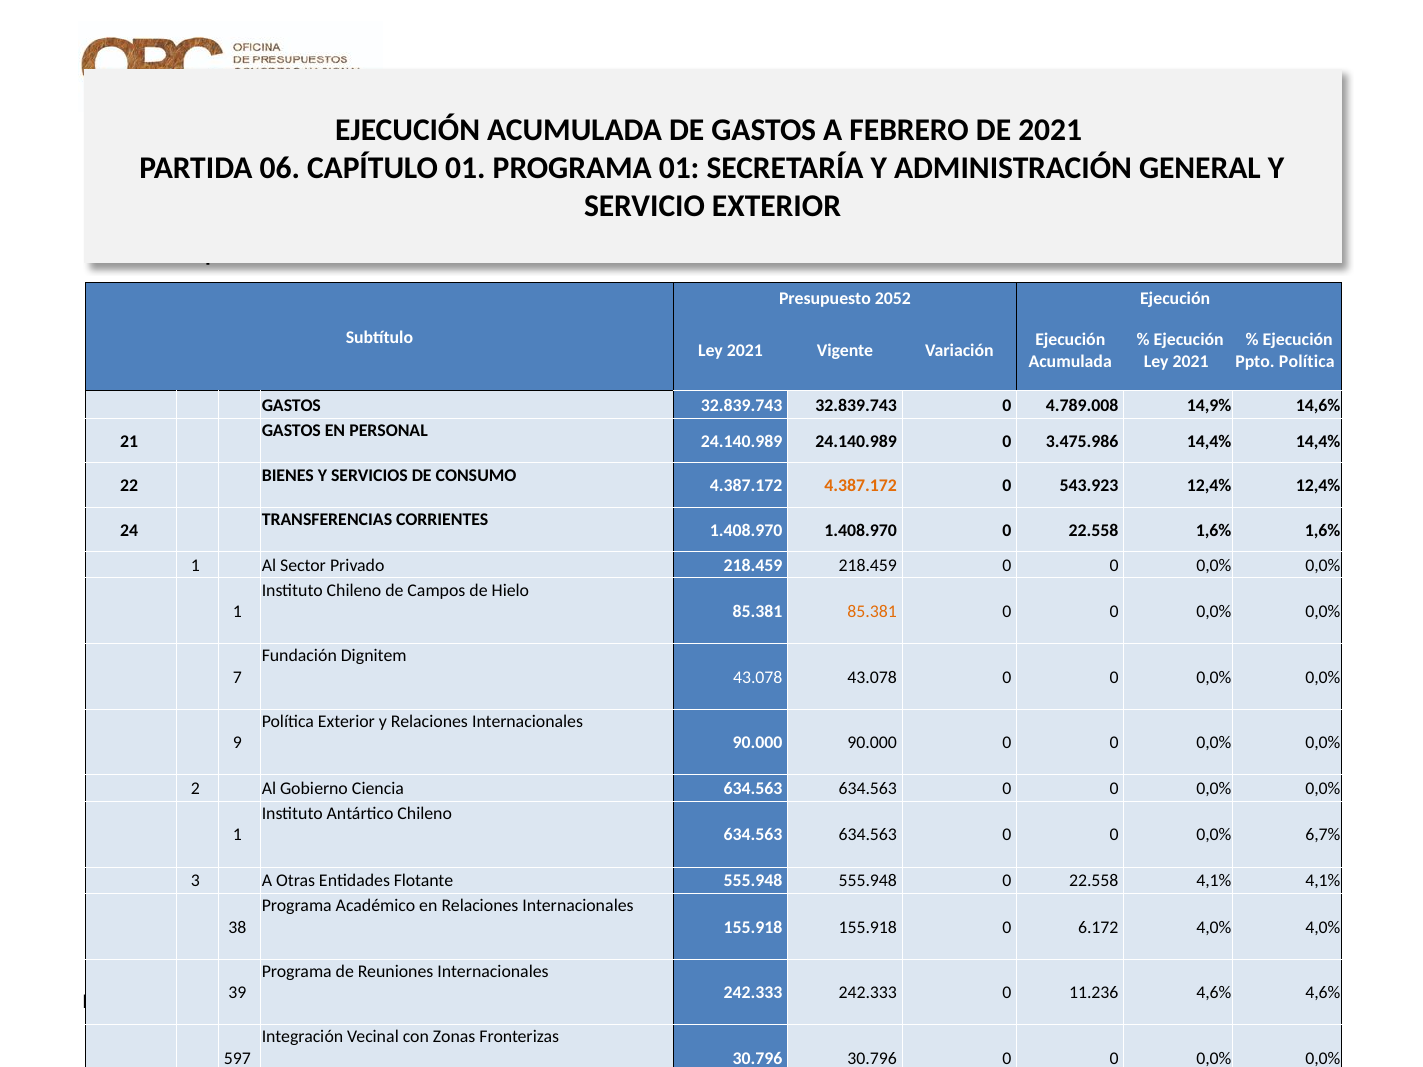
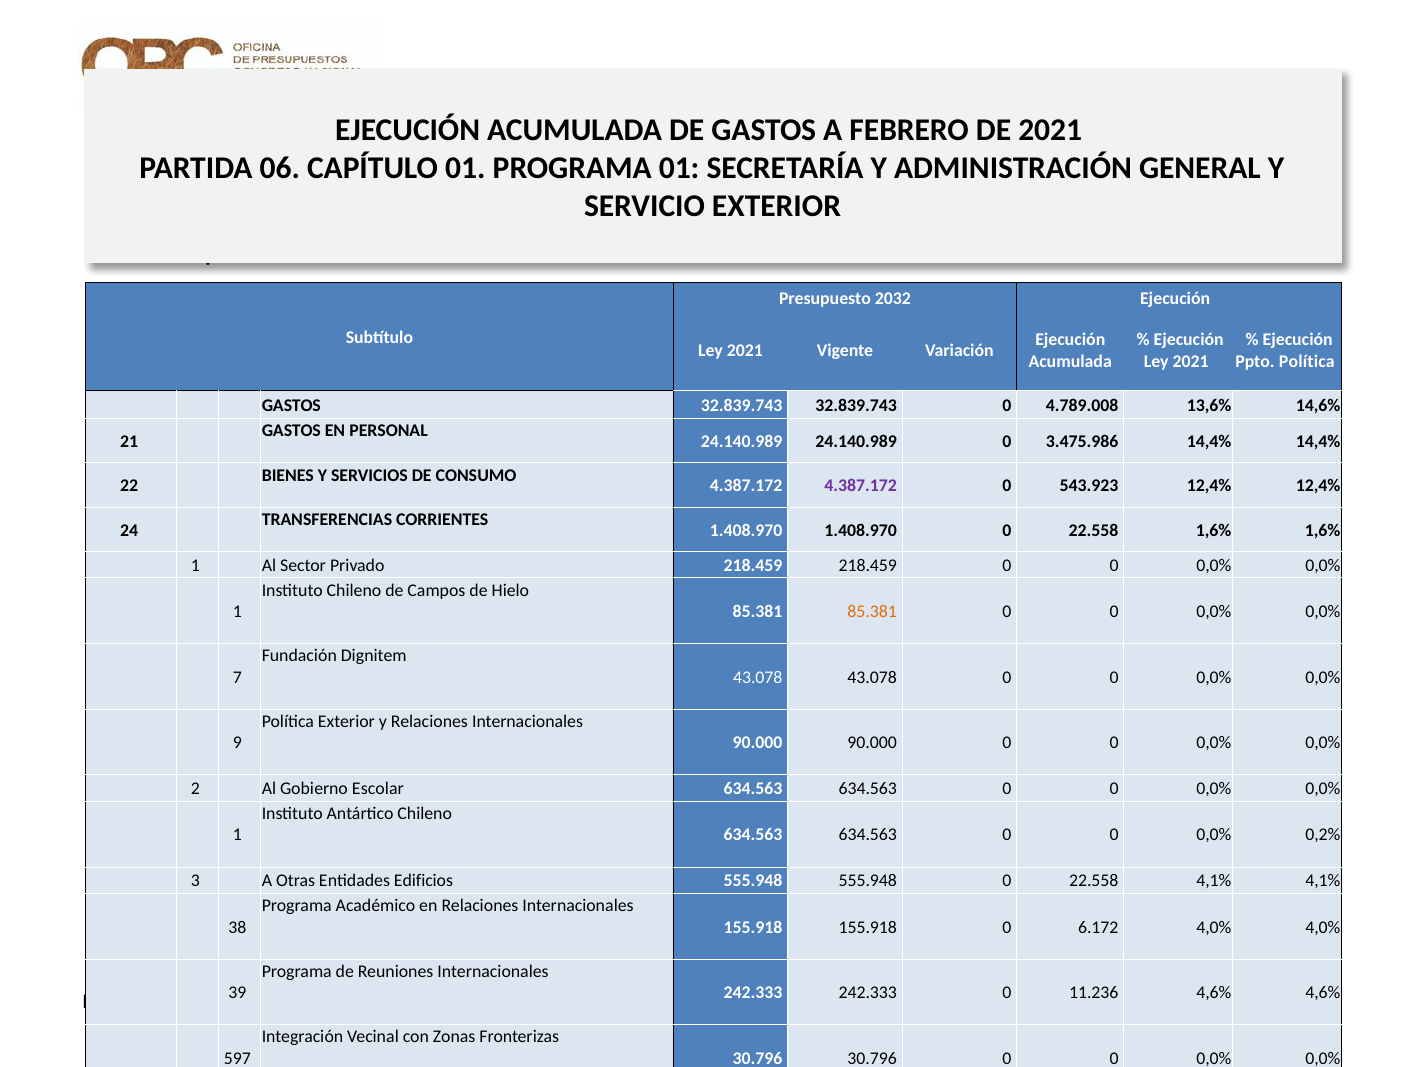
2052: 2052 -> 2032
14,9%: 14,9% -> 13,6%
4.387.172 at (861, 486) colour: orange -> purple
Ciencia: Ciencia -> Escolar
6,7%: 6,7% -> 0,2%
Entidades Flotante: Flotante -> Edificios
